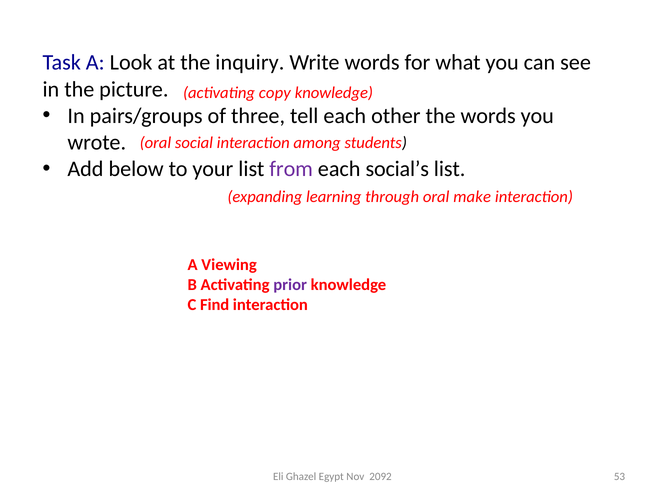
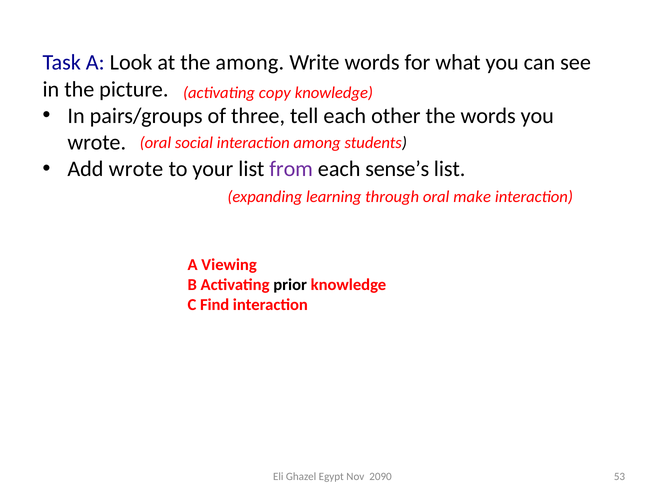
the inquiry: inquiry -> among
Add below: below -> wrote
social’s: social’s -> sense’s
prior colour: purple -> black
2092: 2092 -> 2090
